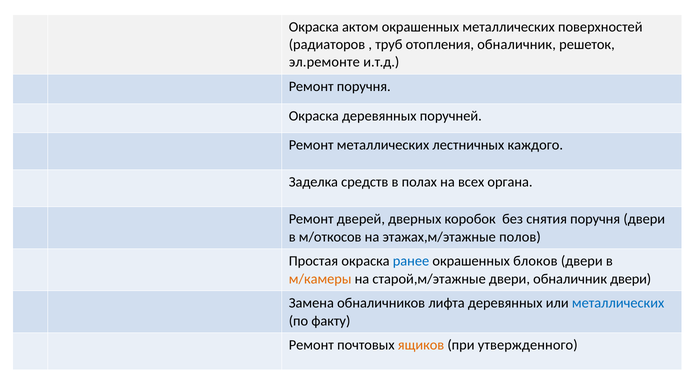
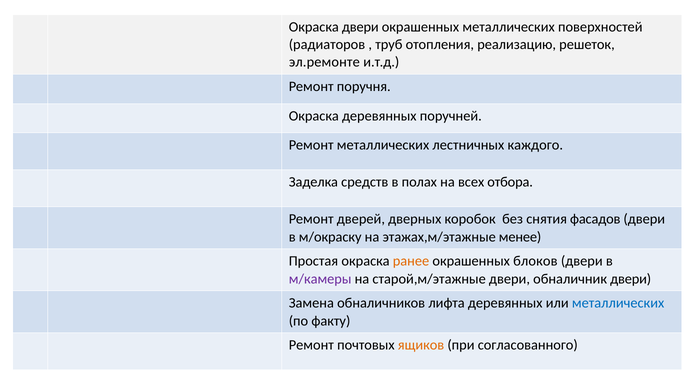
Окраска актом: актом -> двери
отопления обналичник: обналичник -> реализацию
органа: органа -> отбора
снятия поручня: поручня -> фасадов
м/откосов: м/откосов -> м/окраску
полов: полов -> менее
ранее colour: blue -> orange
м/камеры colour: orange -> purple
утвержденного: утвержденного -> согласованного
